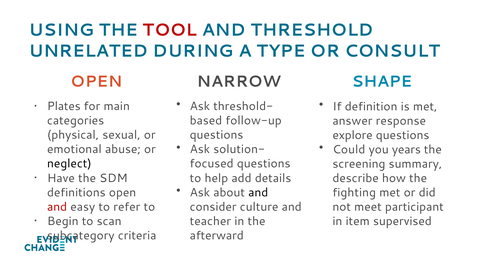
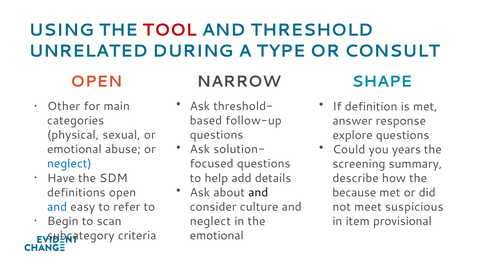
Plates: Plates -> Other
neglect at (69, 164) colour: black -> blue
fighting: fighting -> because
and at (57, 207) colour: red -> blue
participant: participant -> suspicious
teacher at (210, 221): teacher -> neglect
supervised: supervised -> provisional
afterward at (217, 236): afterward -> emotional
